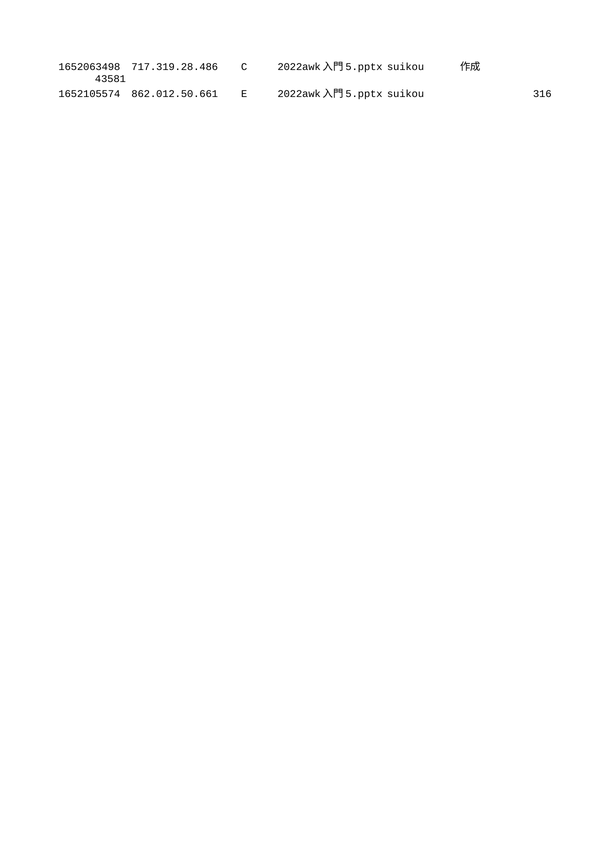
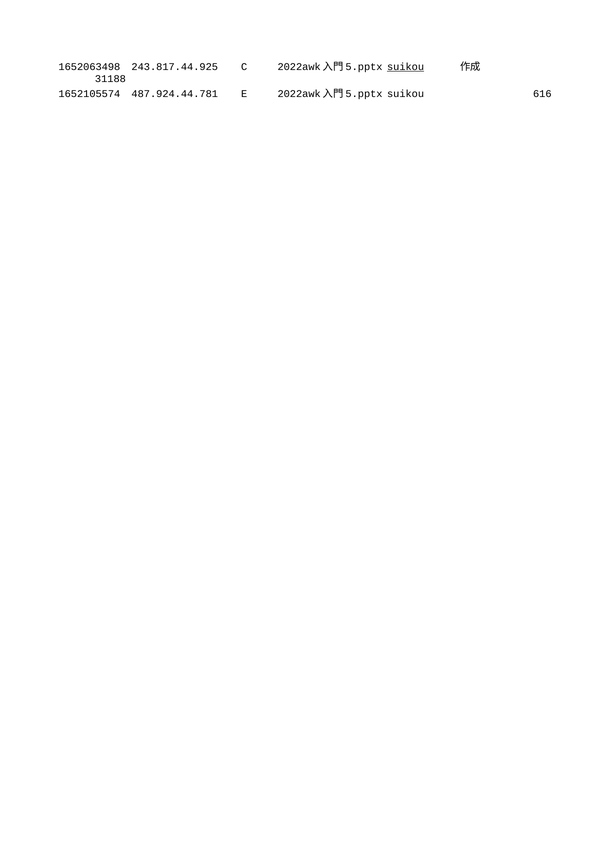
717.319.28.486: 717.319.28.486 -> 243.817.44.925
suikou at (406, 67) underline: none -> present
43581: 43581 -> 31188
862.012.50.661: 862.012.50.661 -> 487.924.44.781
316: 316 -> 616
